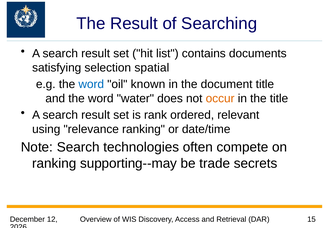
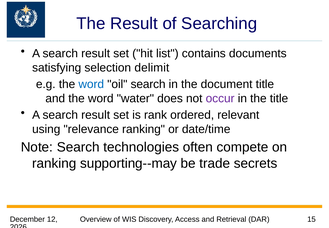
spatial: spatial -> delimit
oil known: known -> search
occur colour: orange -> purple
